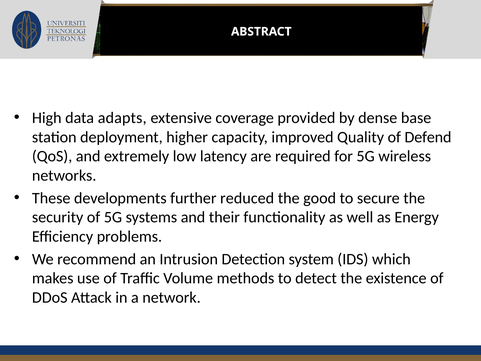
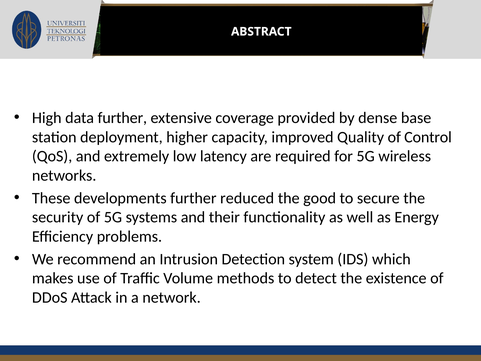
data adapts: adapts -> further
Defend: Defend -> Control
